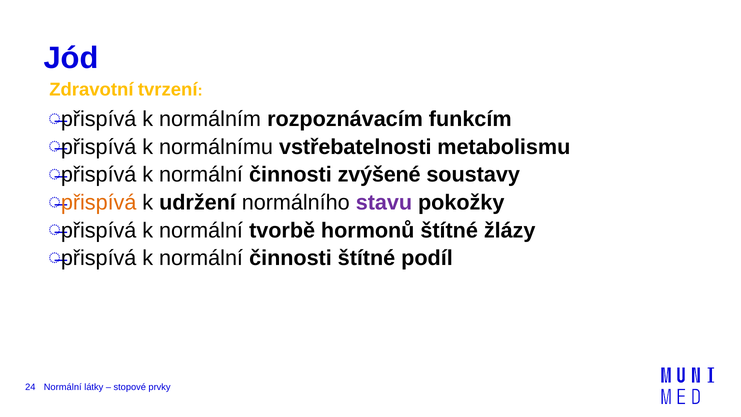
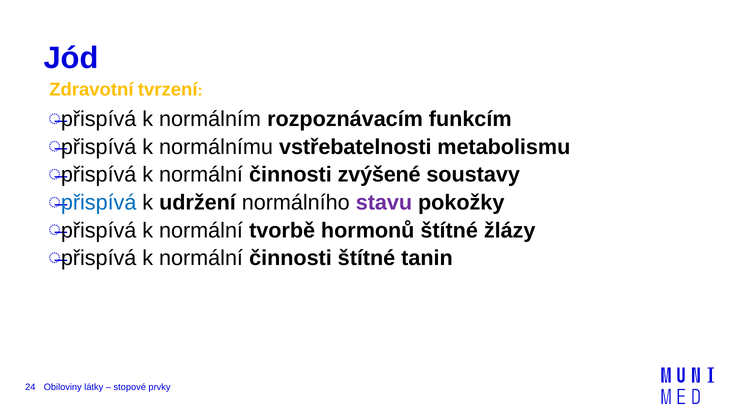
přispívá at (99, 203) colour: orange -> blue
podíl: podíl -> tanin
Normální at (63, 387): Normální -> Obiloviny
